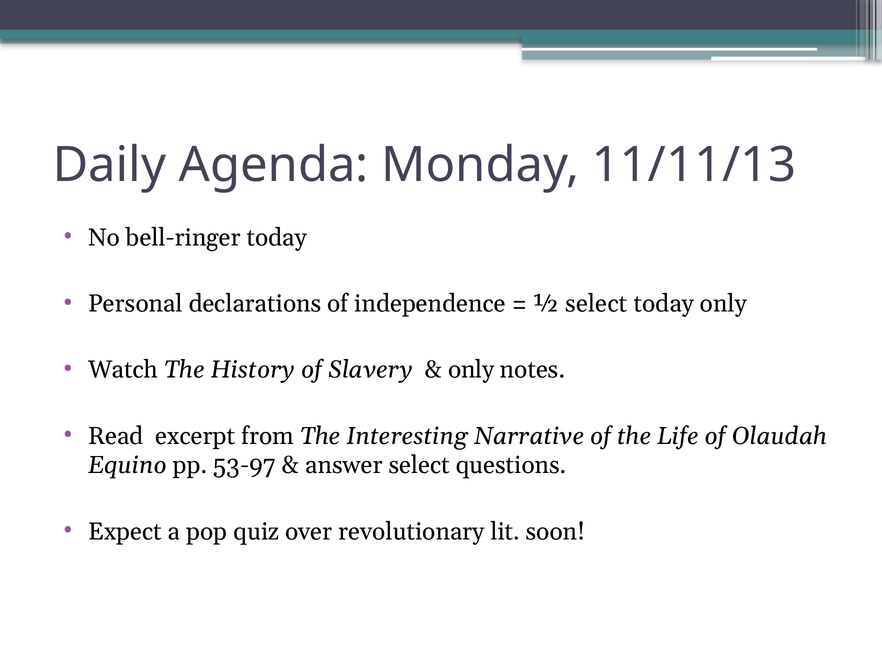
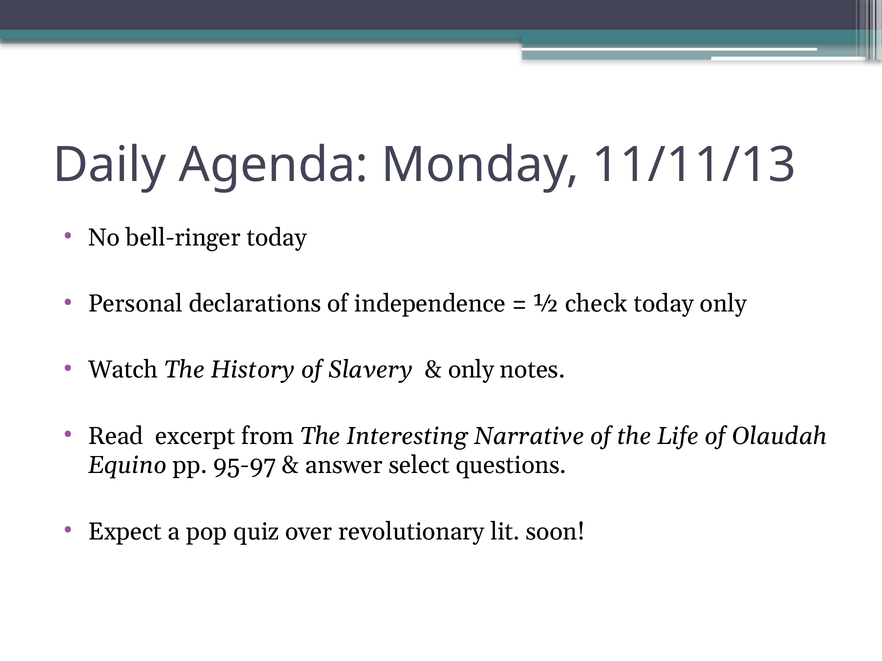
½ select: select -> check
53-97: 53-97 -> 95-97
